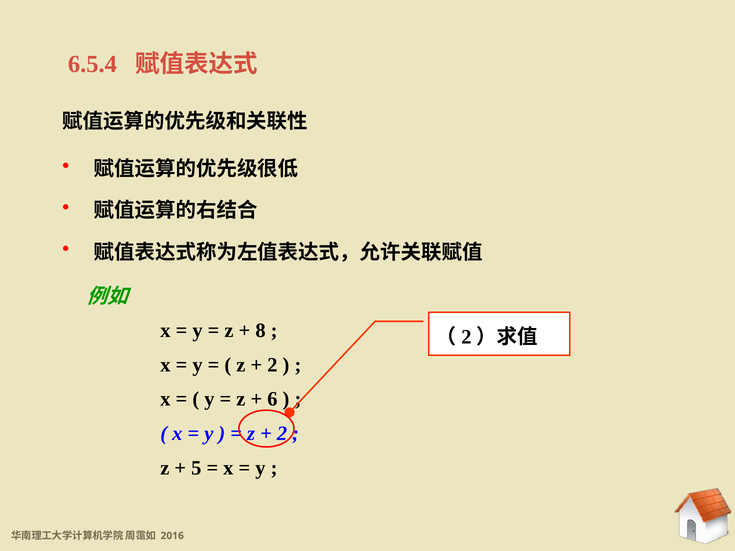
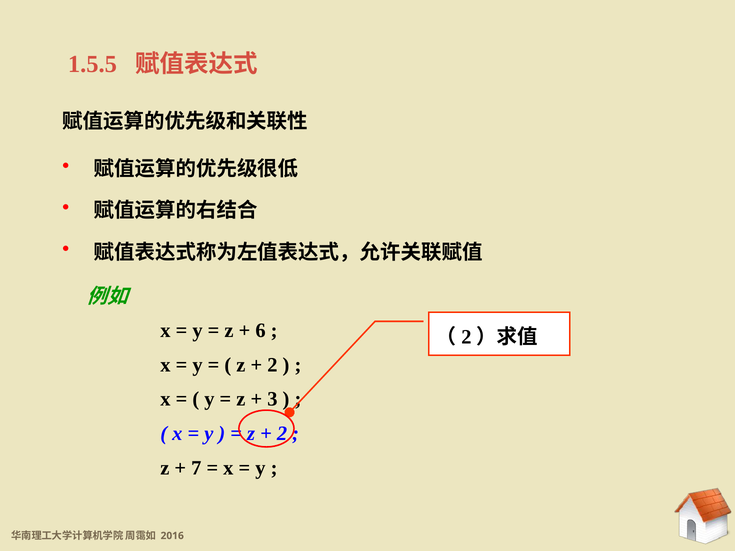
6.5.4: 6.5.4 -> 1.5.5
8: 8 -> 6
6: 6 -> 3
5: 5 -> 7
